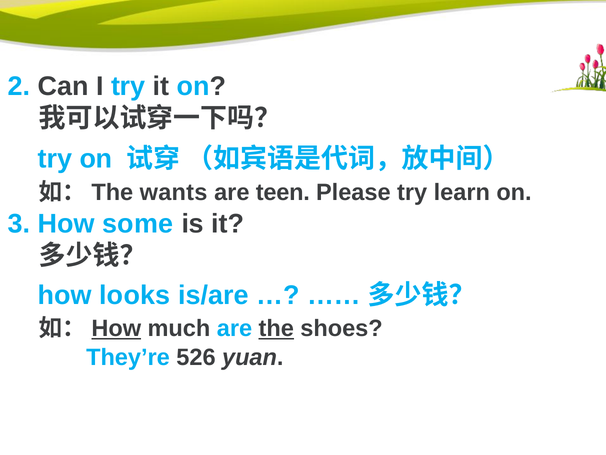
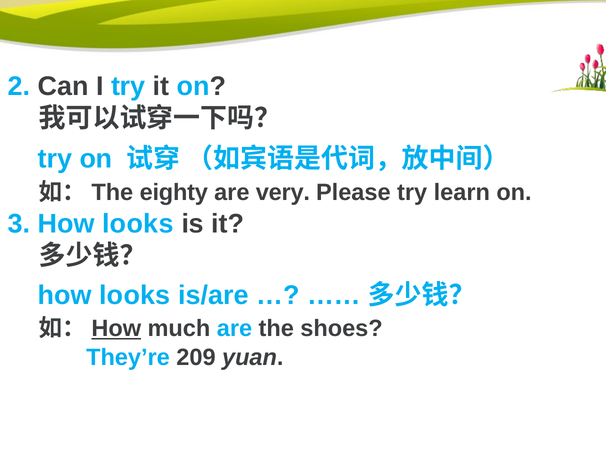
wants: wants -> eighty
teen: teen -> very
3 How some: some -> looks
the at (276, 328) underline: present -> none
526: 526 -> 209
